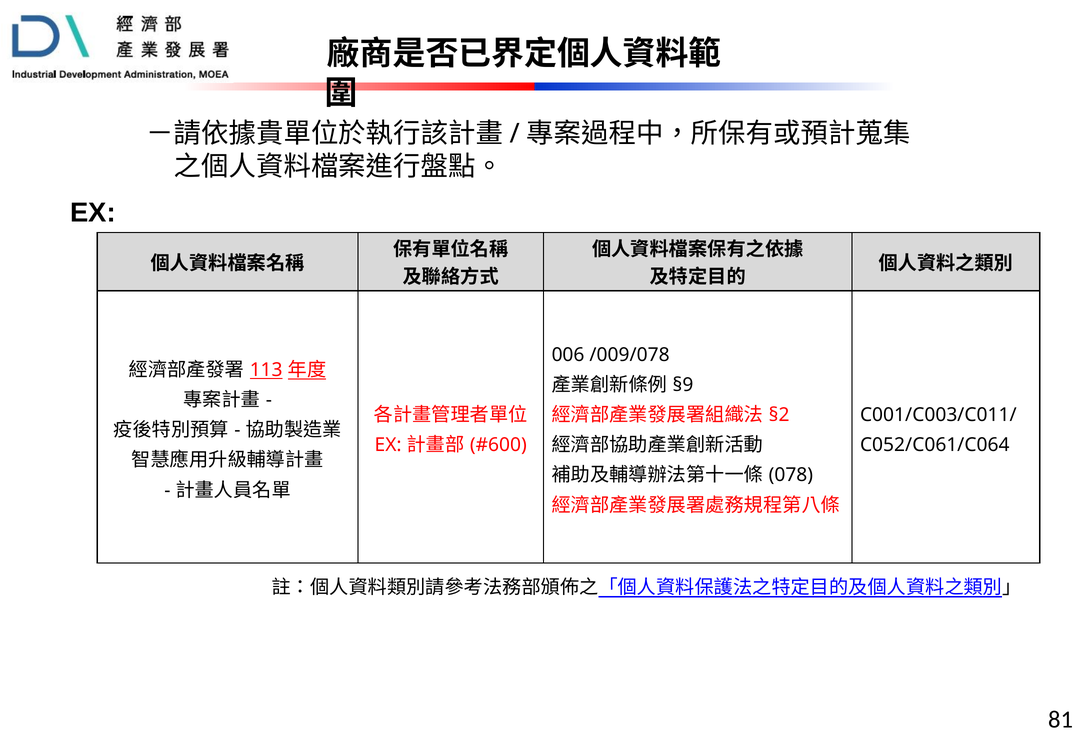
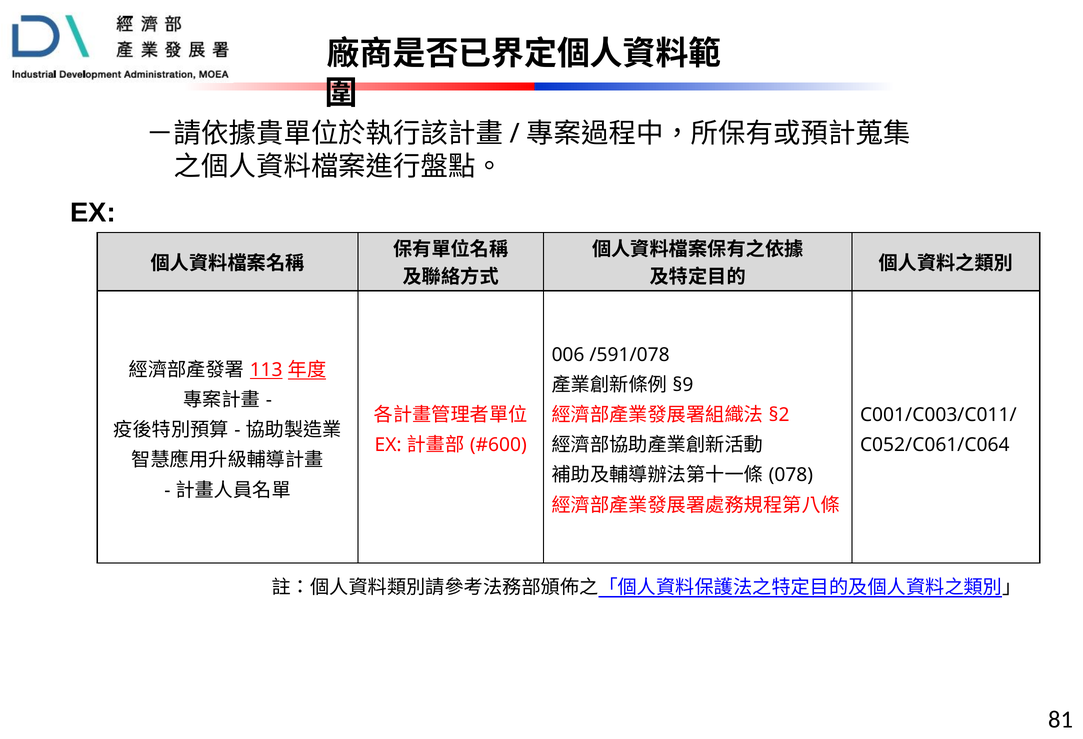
/009/078: /009/078 -> /591/078
